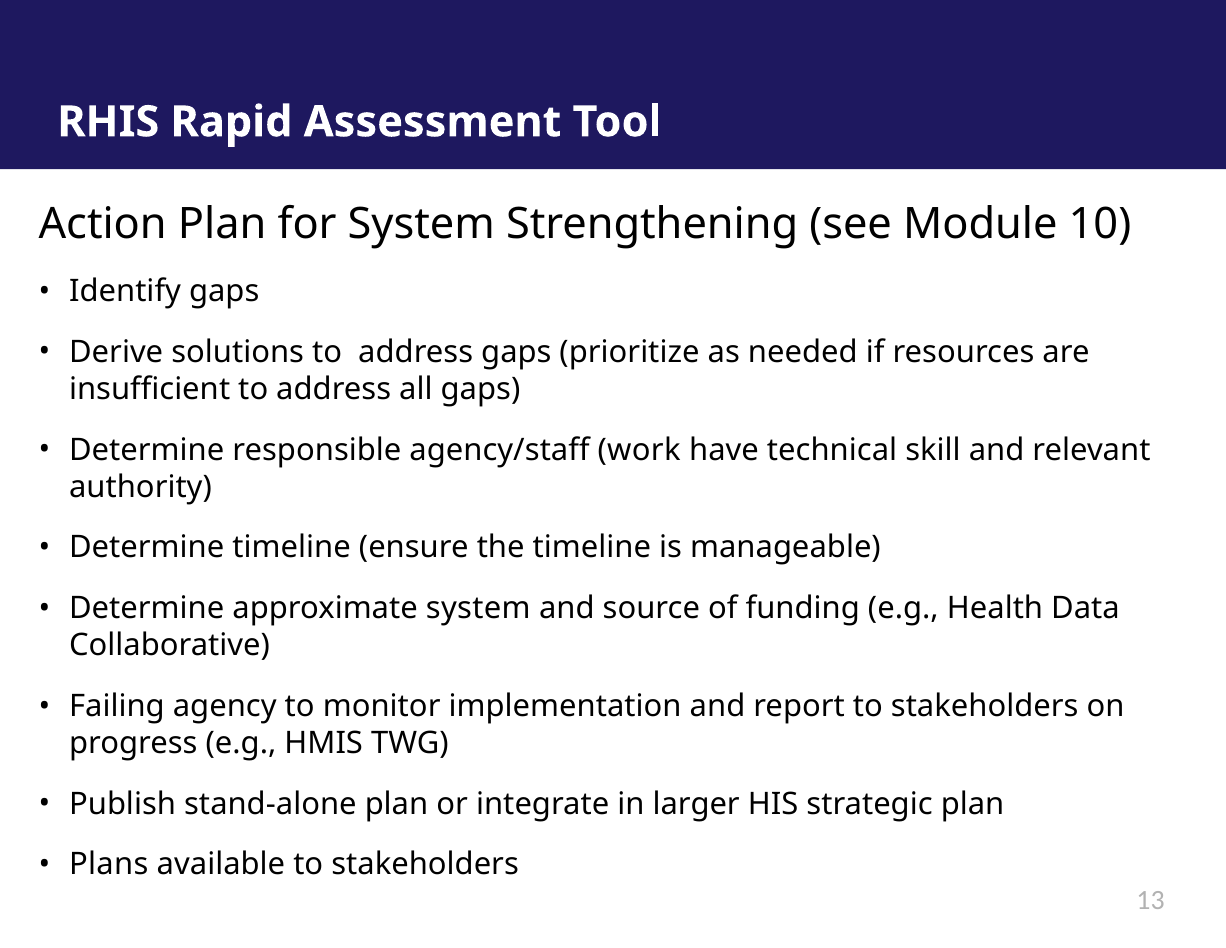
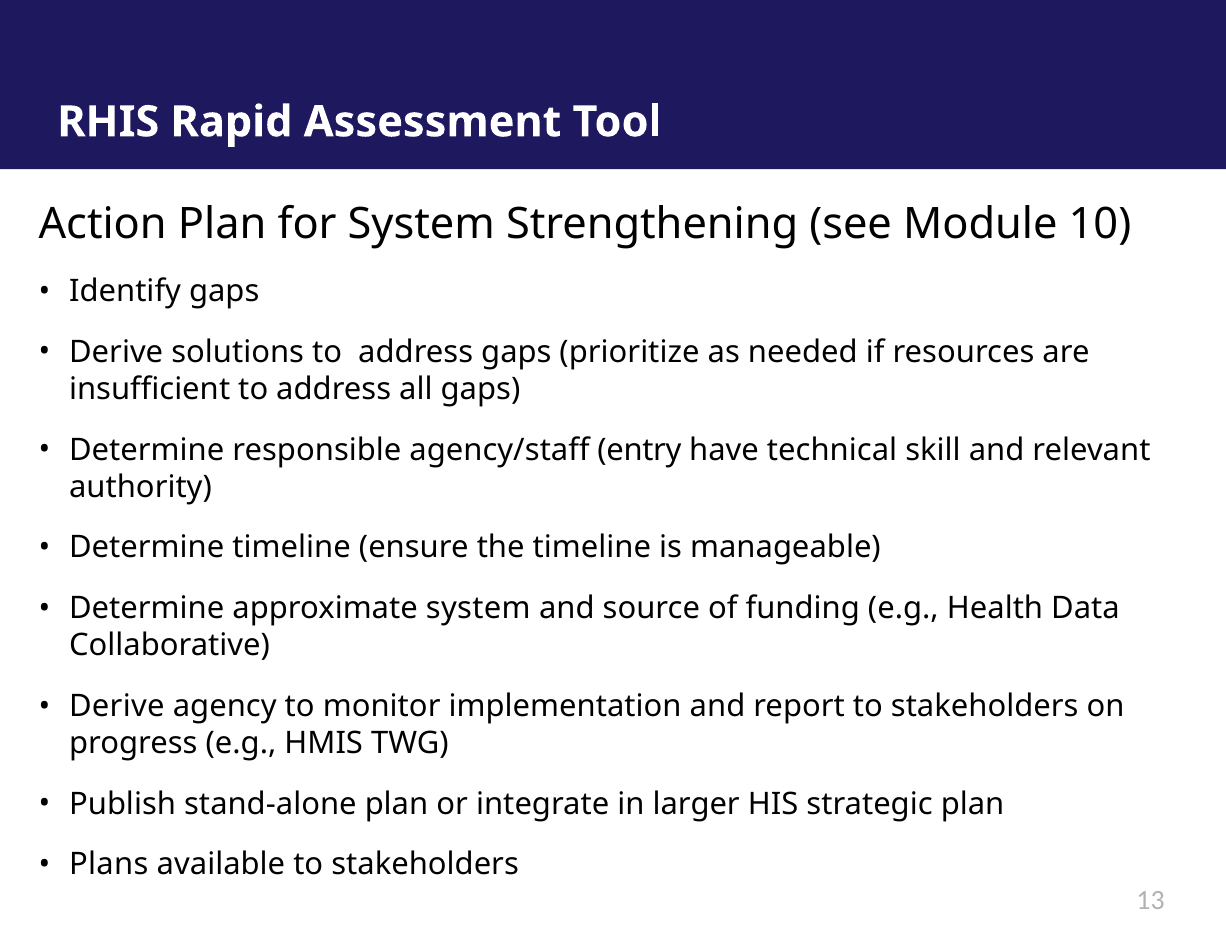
work: work -> entry
Failing at (117, 706): Failing -> Derive
